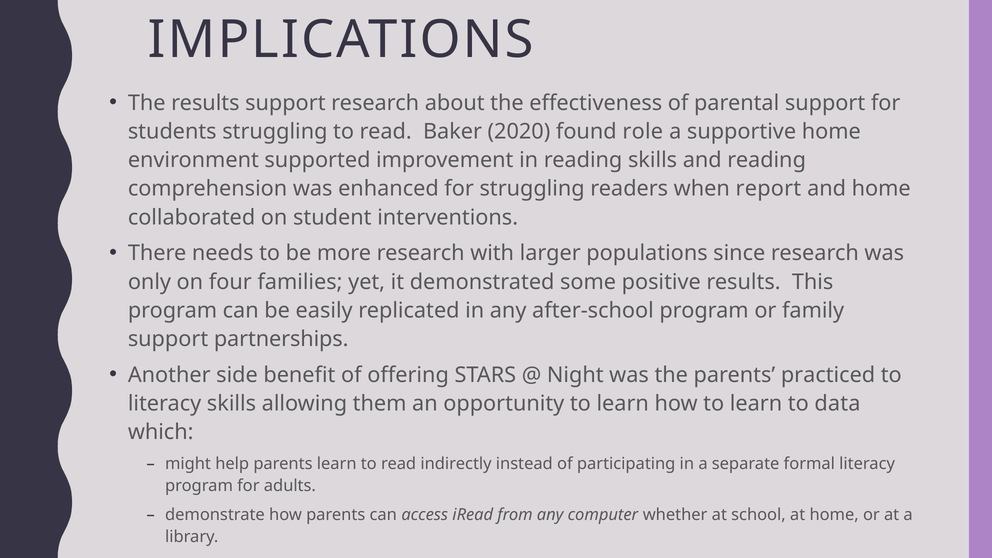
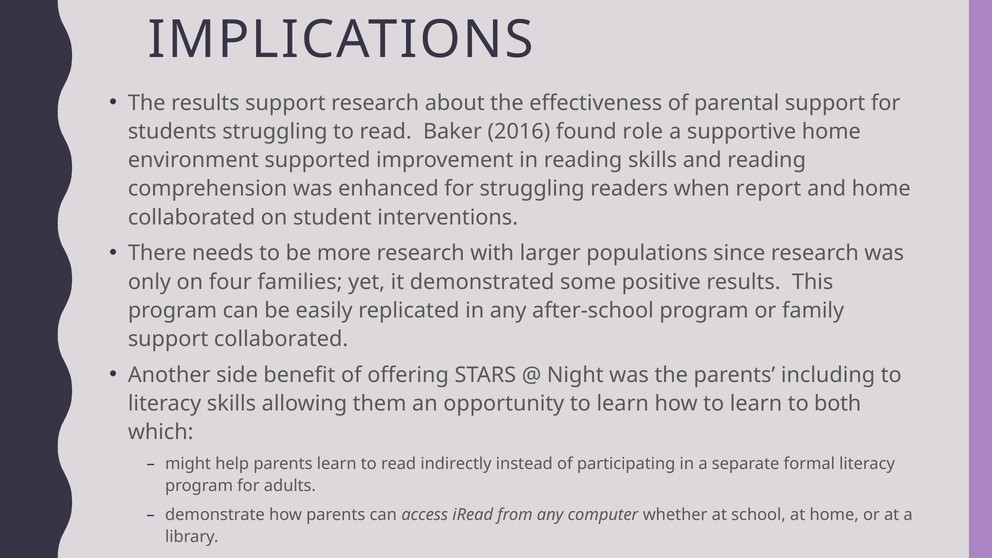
2020: 2020 -> 2016
support partnerships: partnerships -> collaborated
practiced: practiced -> including
data: data -> both
